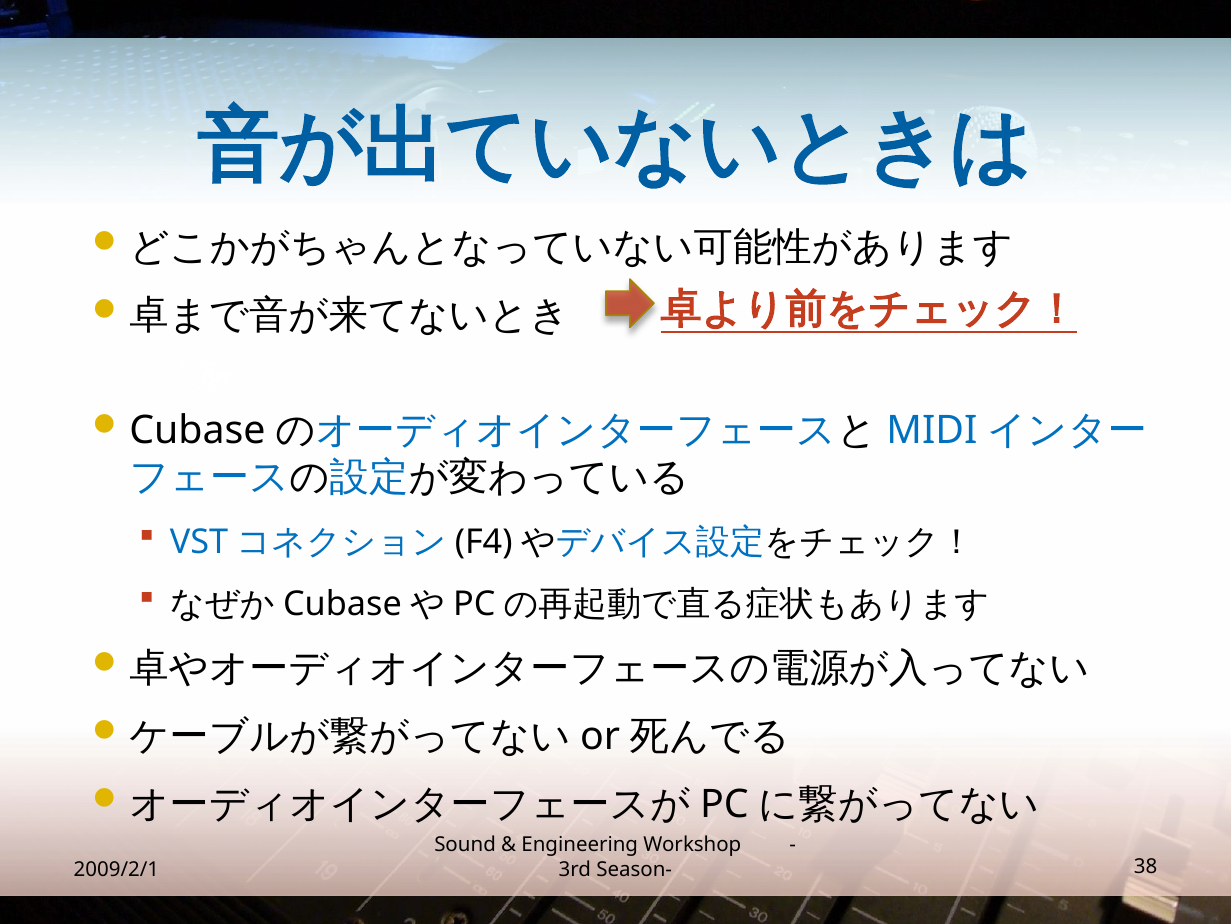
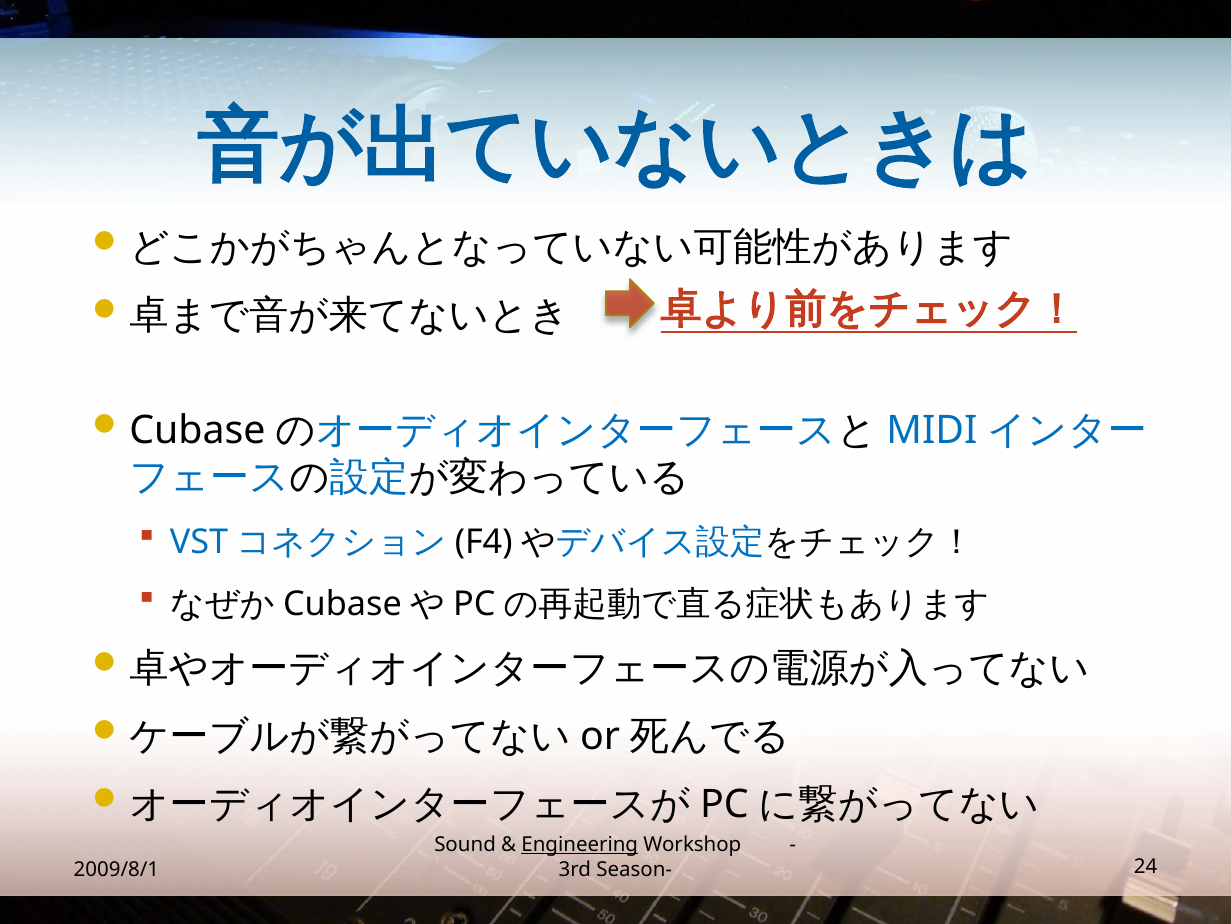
Engineering underline: none -> present
2009/2/1: 2009/2/1 -> 2009/8/1
38: 38 -> 24
